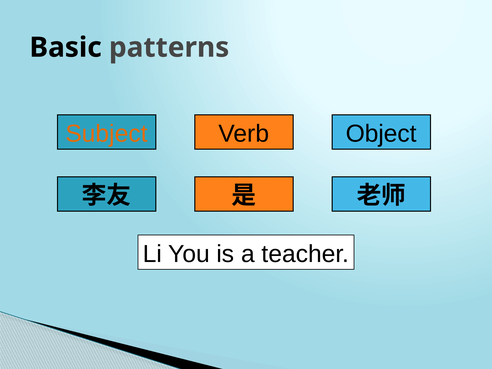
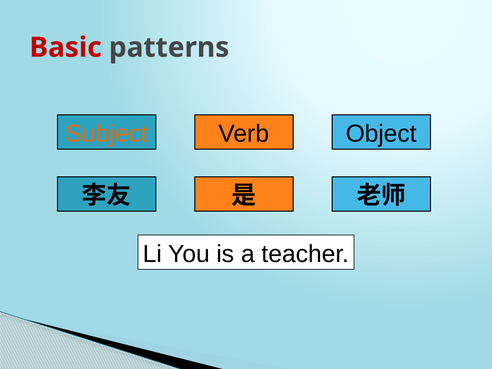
Basic colour: black -> red
